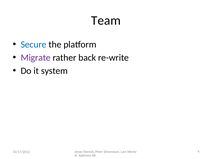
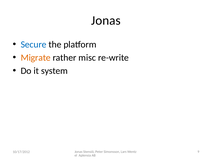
Team at (106, 21): Team -> Jonas
Migrate colour: purple -> orange
back: back -> misc
